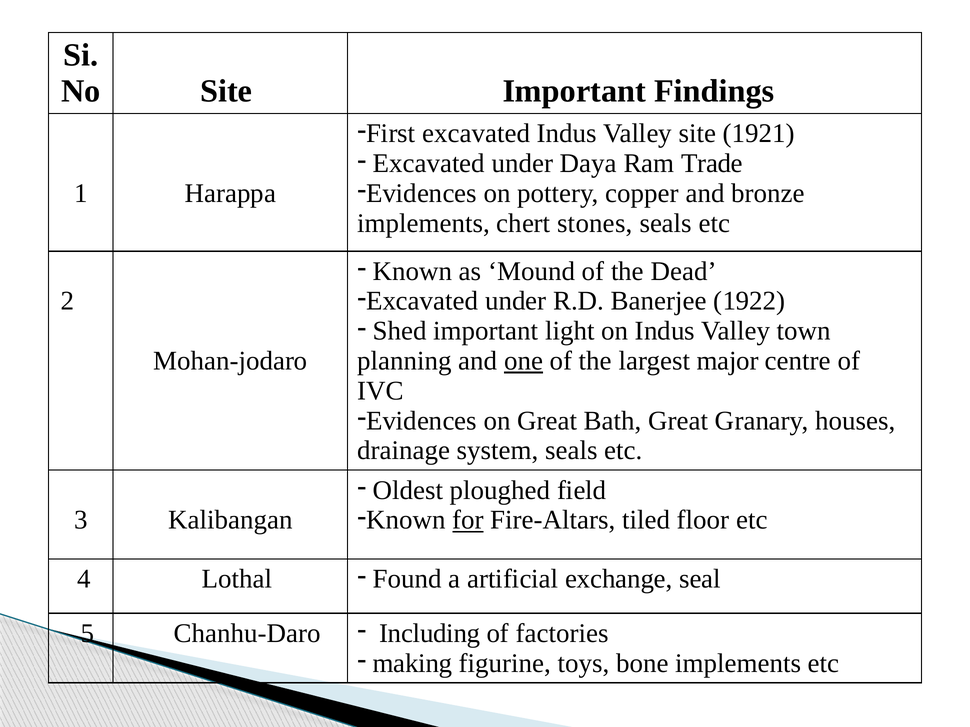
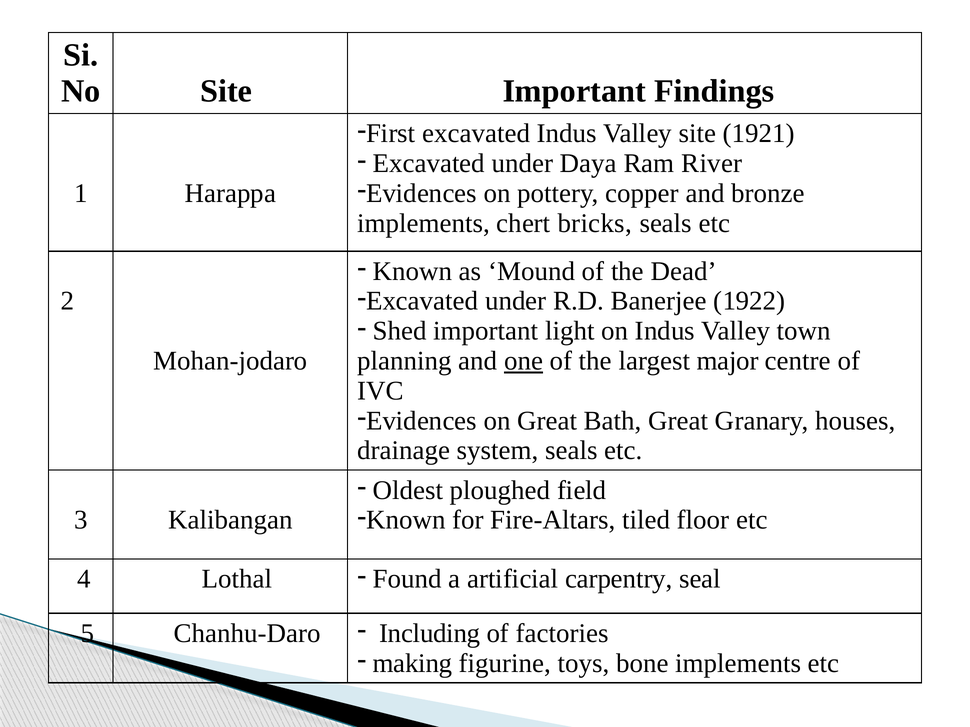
Trade: Trade -> River
stones: stones -> bricks
for underline: present -> none
exchange: exchange -> carpentry
